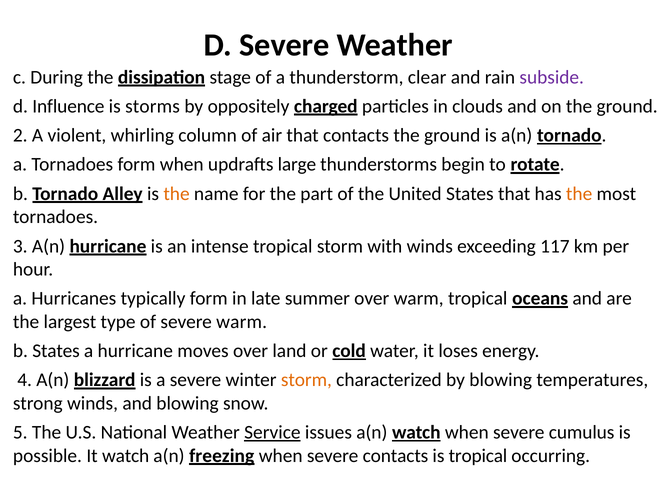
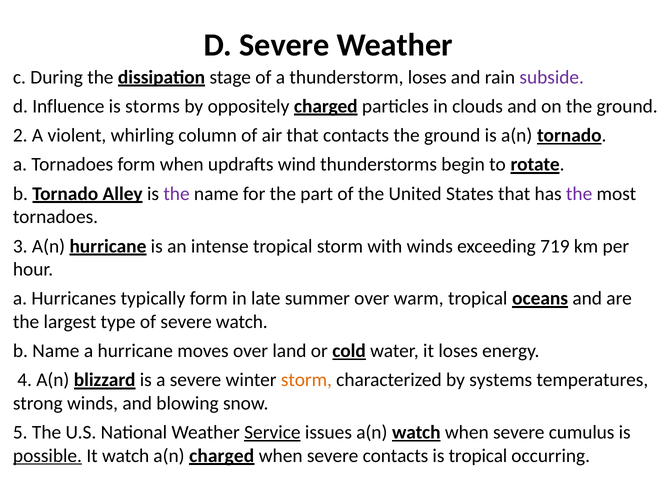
thunderstorm clear: clear -> loses
large: large -> wind
the at (177, 194) colour: orange -> purple
the at (579, 194) colour: orange -> purple
117: 117 -> 719
severe warm: warm -> watch
b States: States -> Name
by blowing: blowing -> systems
possible underline: none -> present
a(n freezing: freezing -> charged
